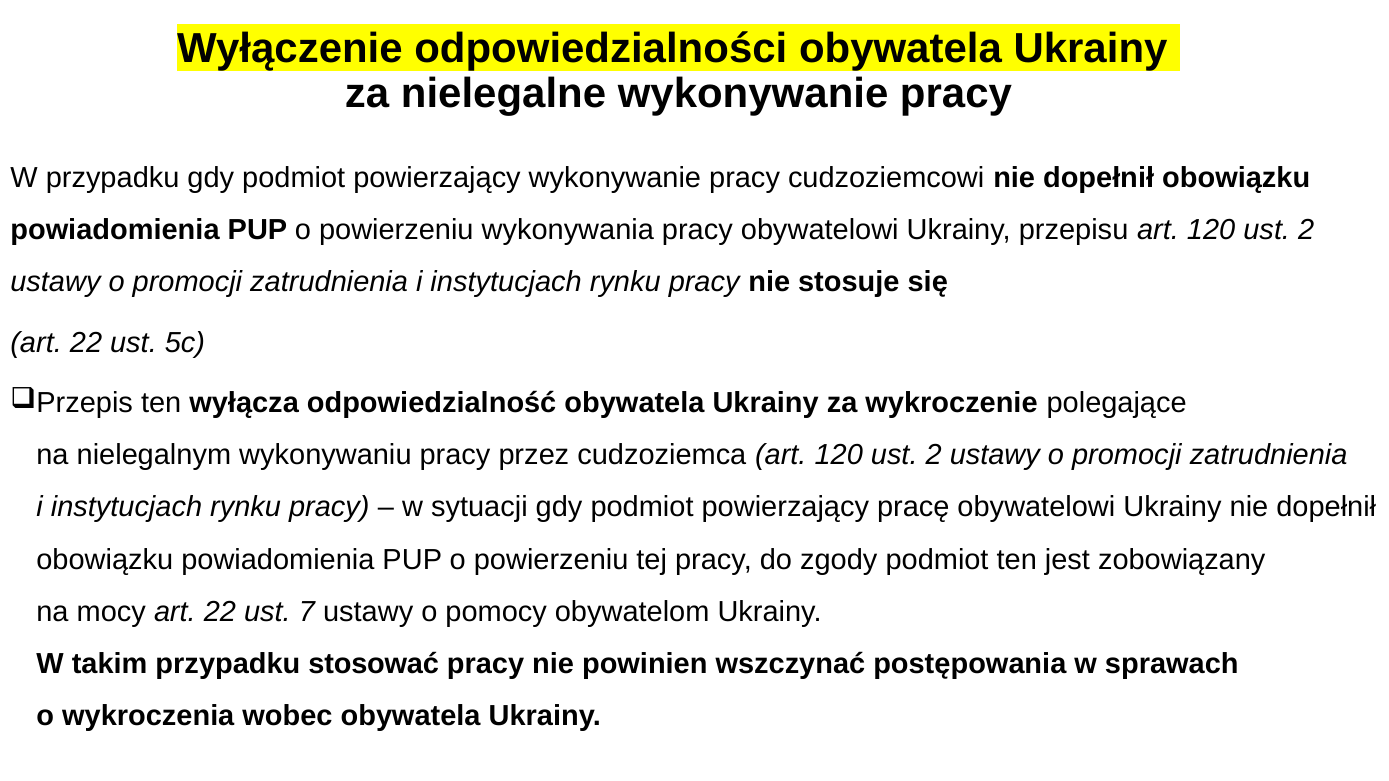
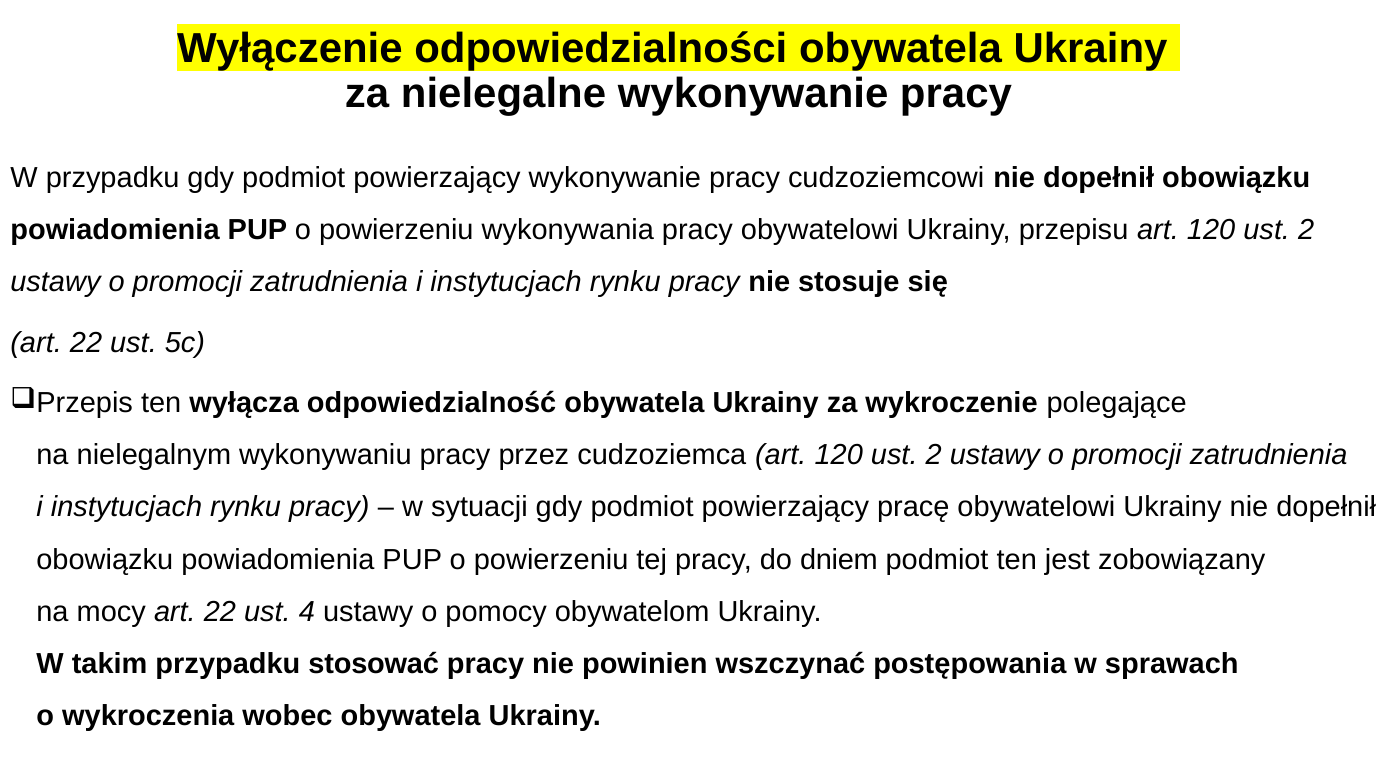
zgody: zgody -> dniem
7: 7 -> 4
